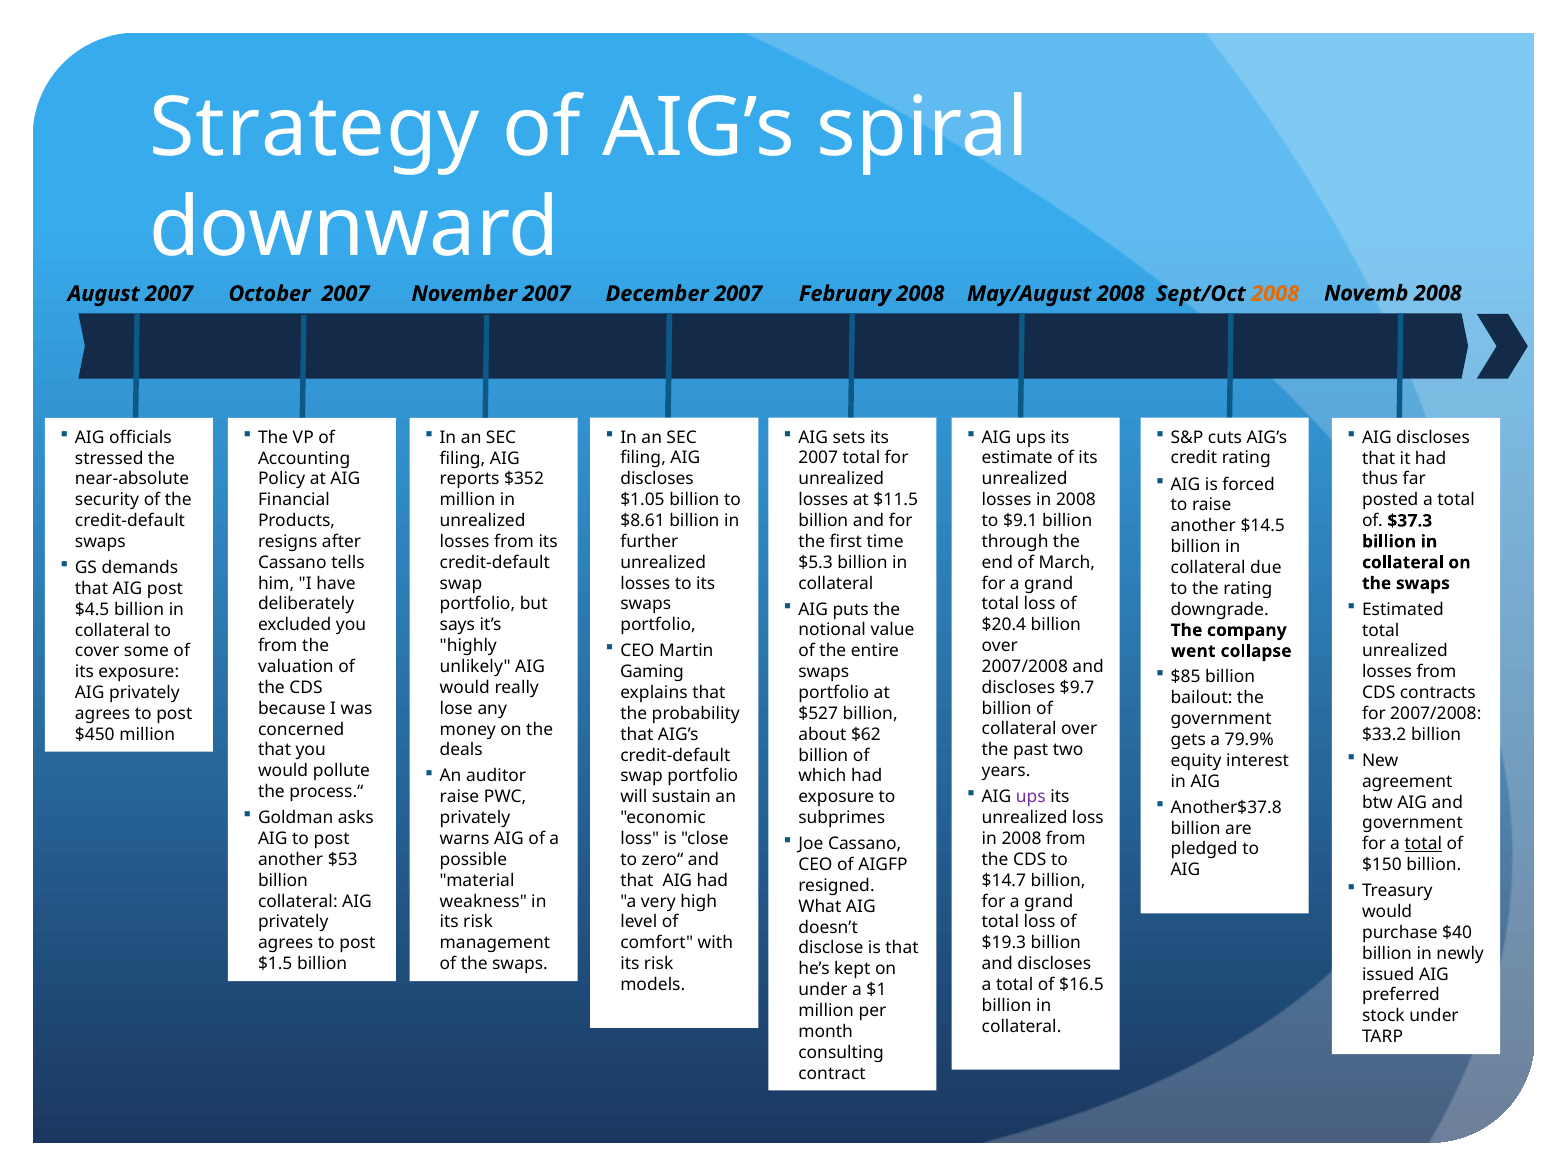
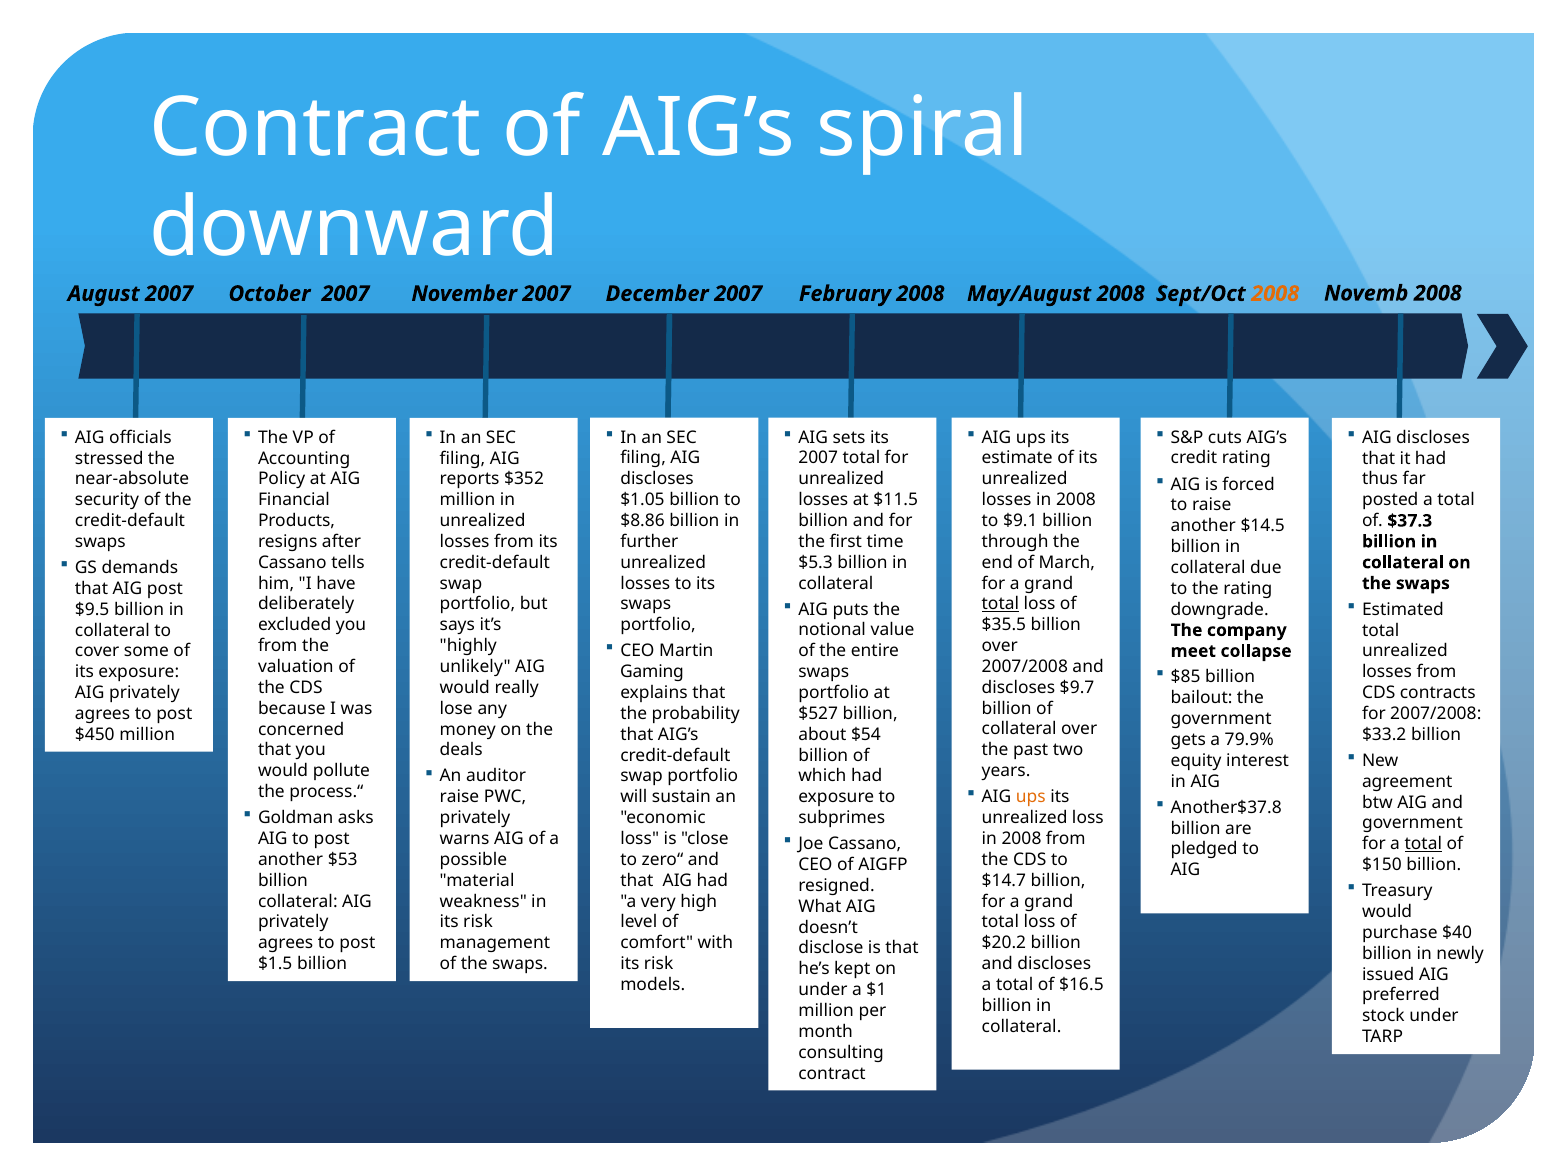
Strategy at (315, 129): Strategy -> Contract
$8.61: $8.61 -> $8.86
total at (1000, 604) underline: none -> present
$4.5: $4.5 -> $9.5
$20.4: $20.4 -> $35.5
went: went -> meet
$62: $62 -> $54
ups at (1031, 797) colour: purple -> orange
$19.3: $19.3 -> $20.2
